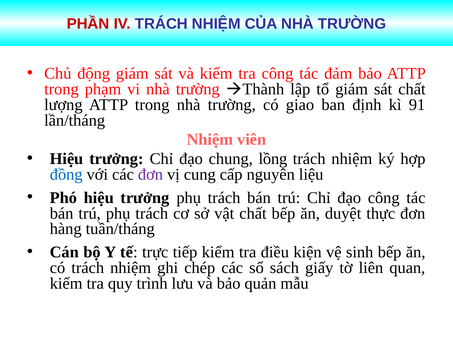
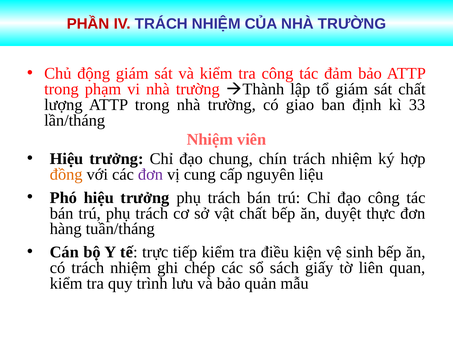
91: 91 -> 33
lồng: lồng -> chín
đồng colour: blue -> orange
